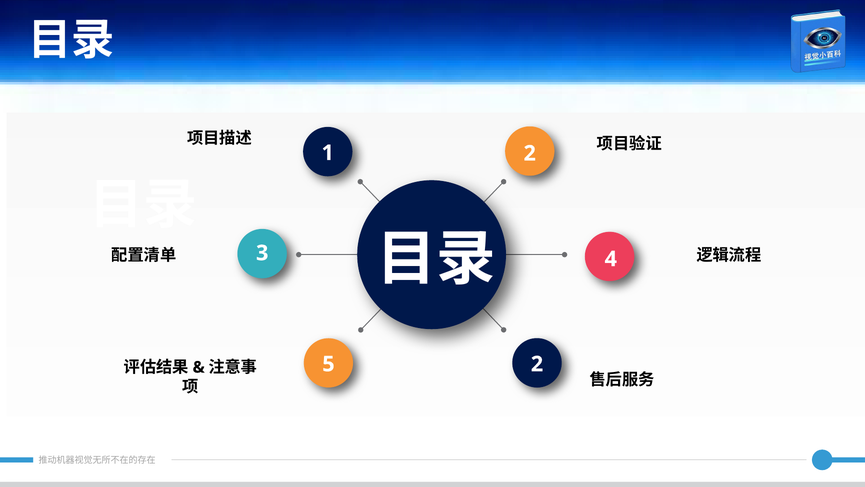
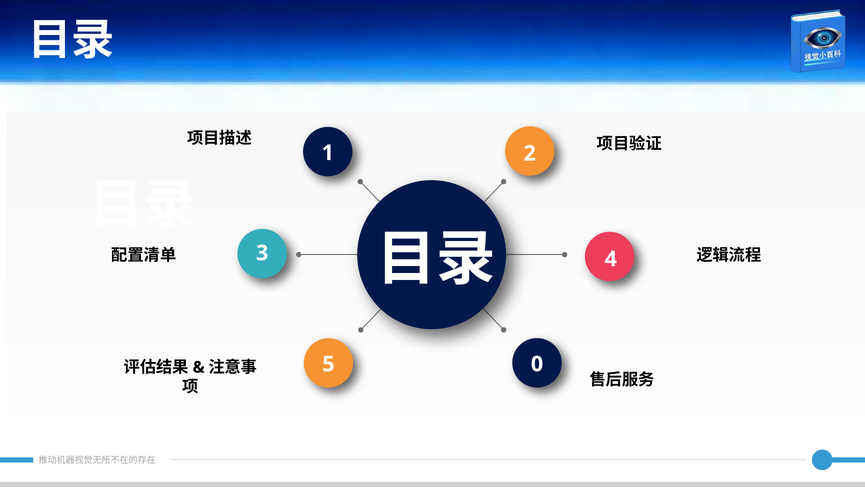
5 2: 2 -> 0
